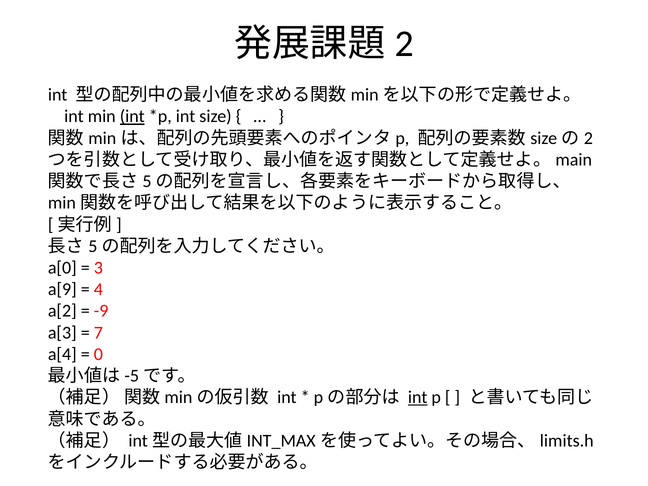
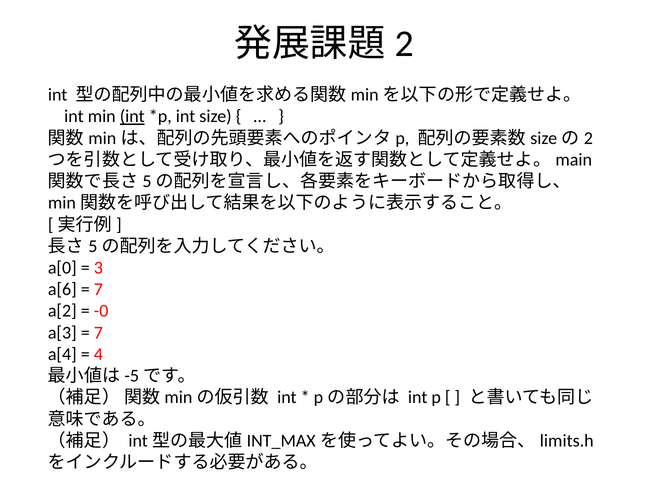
a[9: a[9 -> a[6
4 at (98, 289): 4 -> 7
-9: -9 -> -0
0: 0 -> 4
int at (418, 397) underline: present -> none
